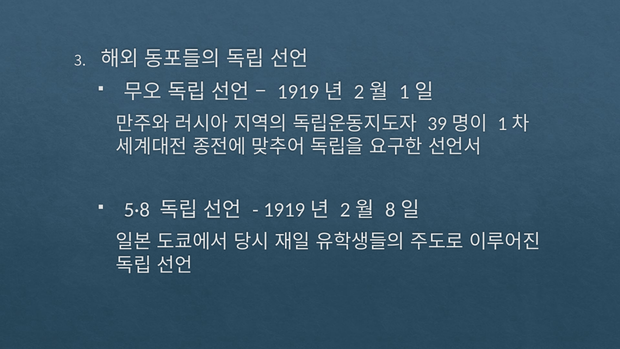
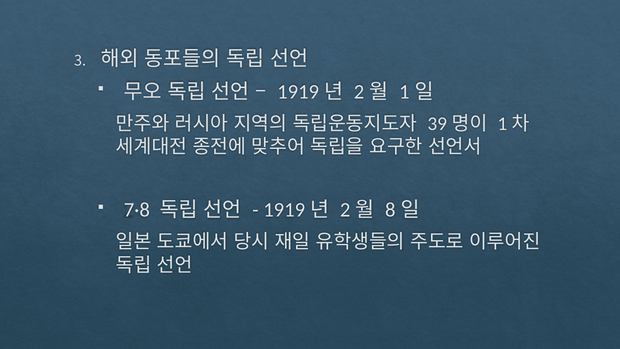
5·8: 5·8 -> 7·8
